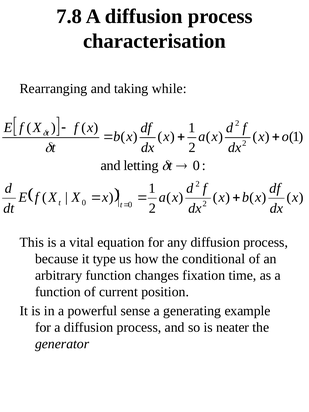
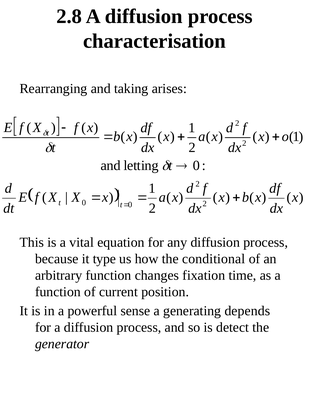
7.8: 7.8 -> 2.8
while: while -> arises
example: example -> depends
neater: neater -> detect
